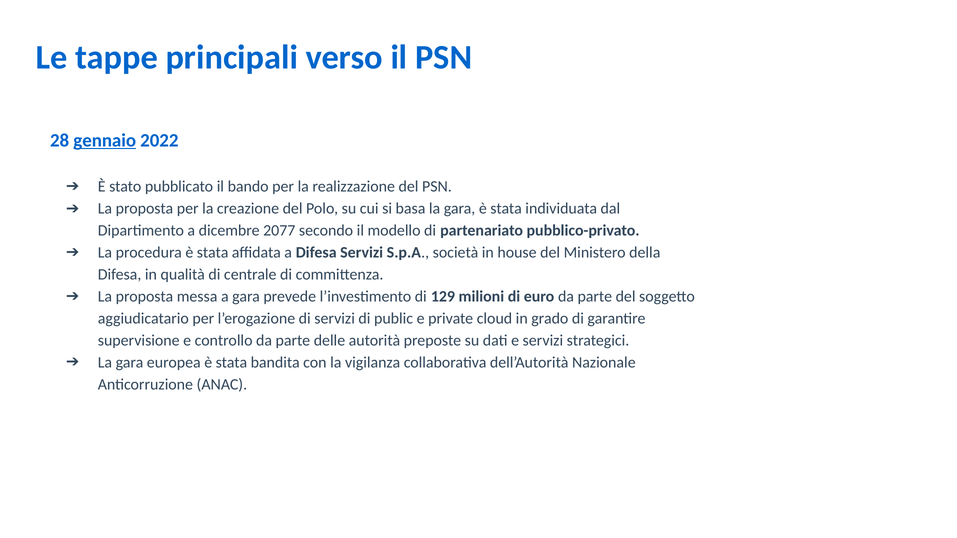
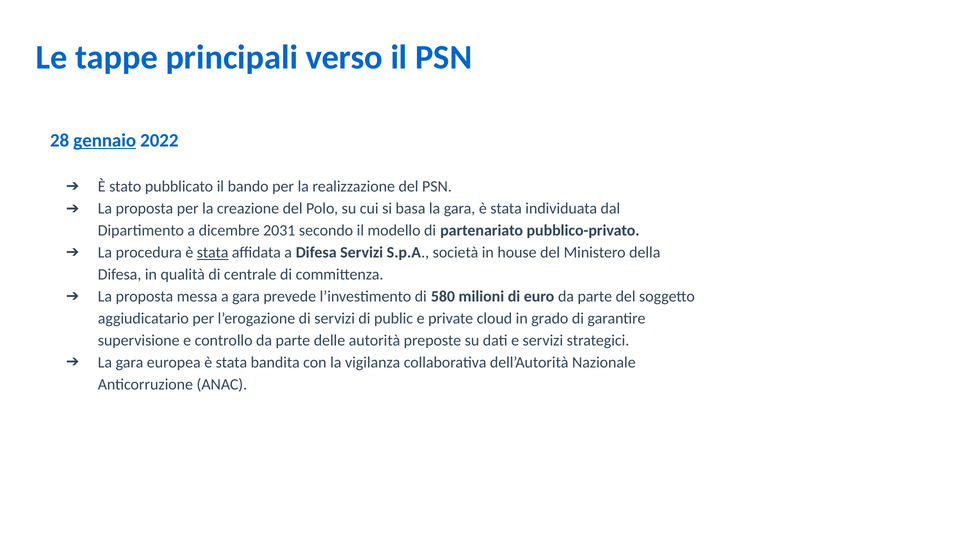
2077: 2077 -> 2031
stata at (213, 253) underline: none -> present
129: 129 -> 580
